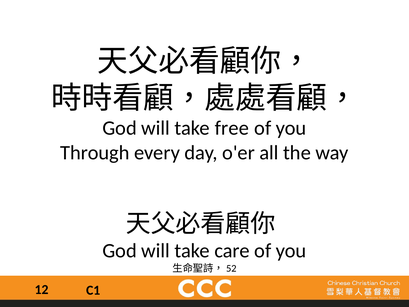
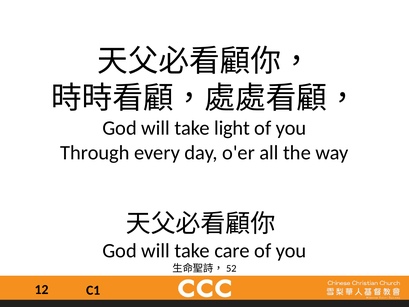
free: free -> light
